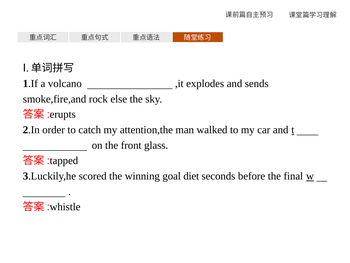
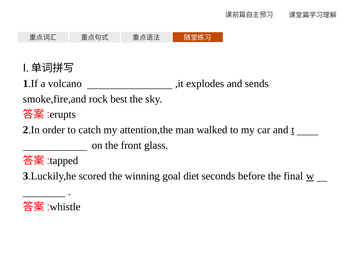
else: else -> best
